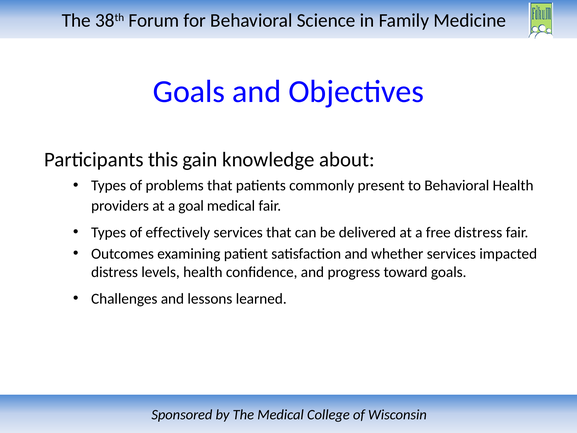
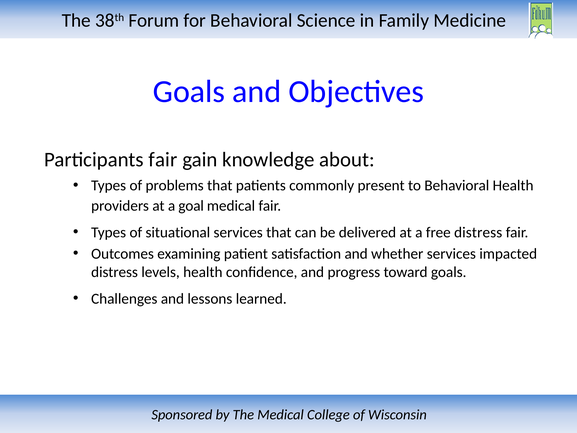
Participants this: this -> fair
effectively: effectively -> situational
